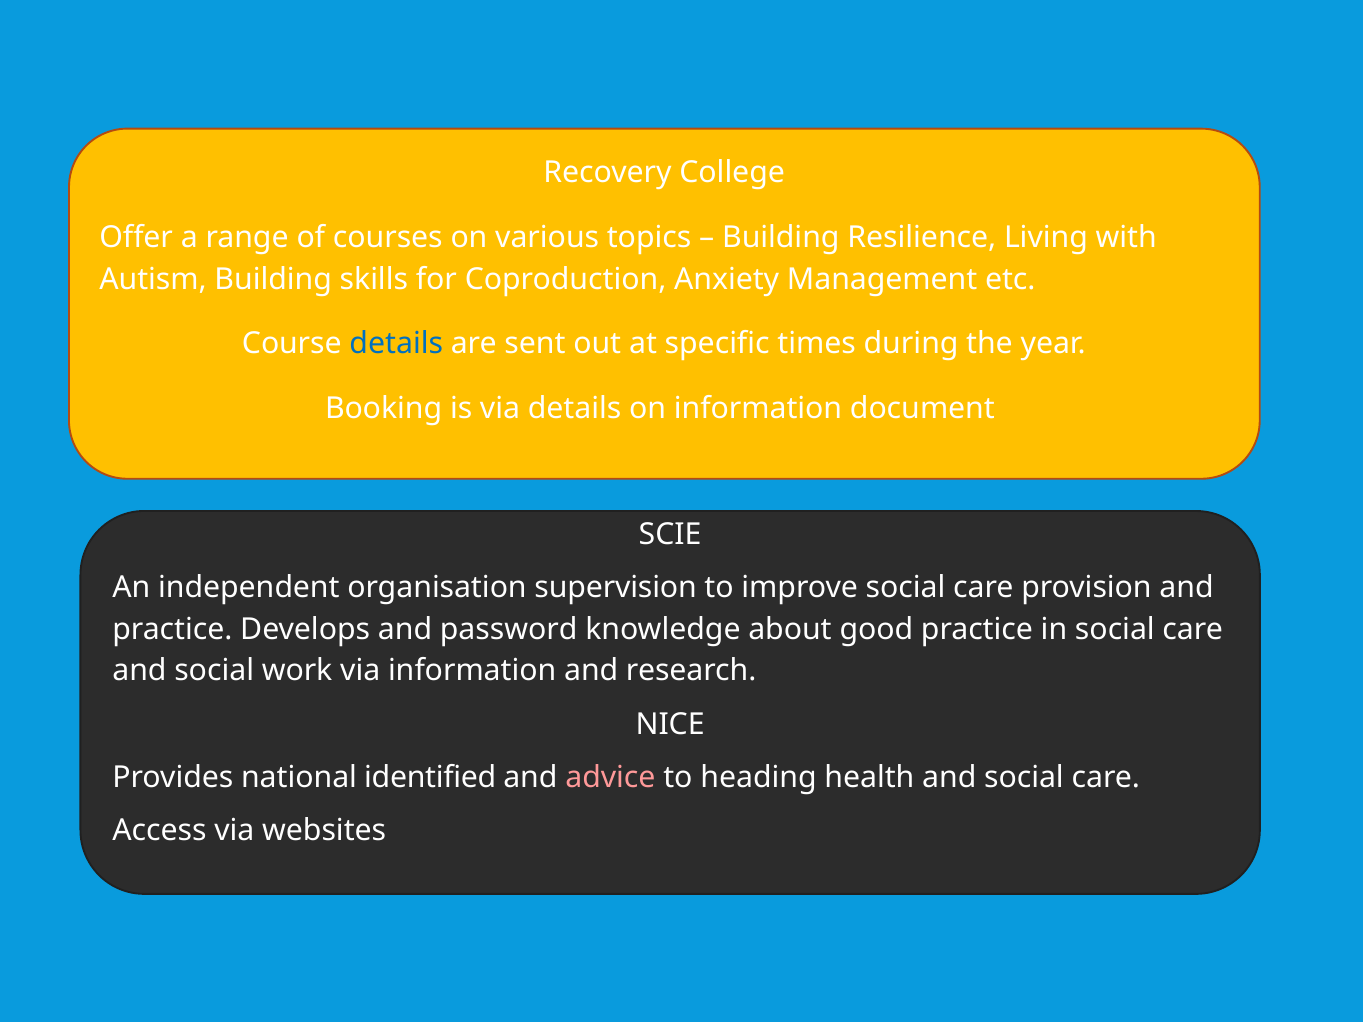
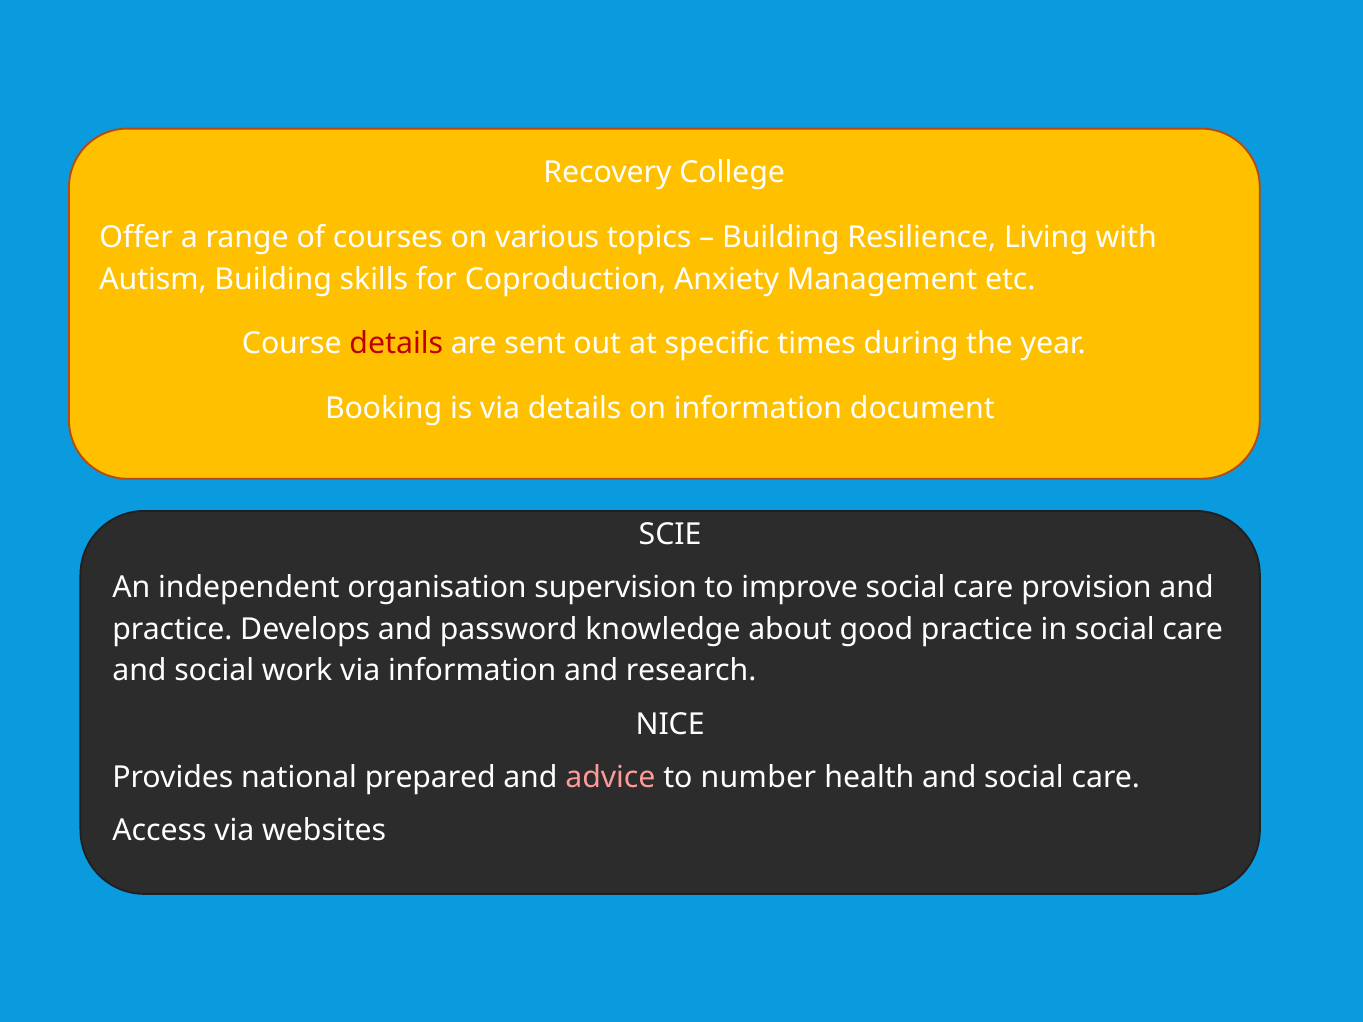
details at (396, 344) colour: blue -> red
identified: identified -> prepared
heading: heading -> number
